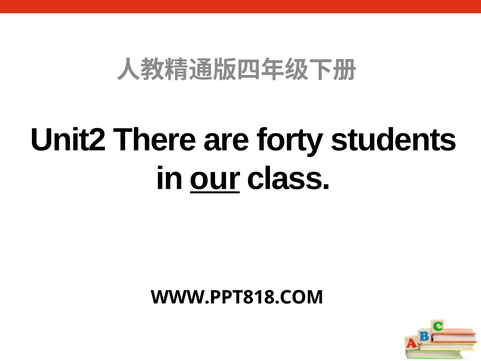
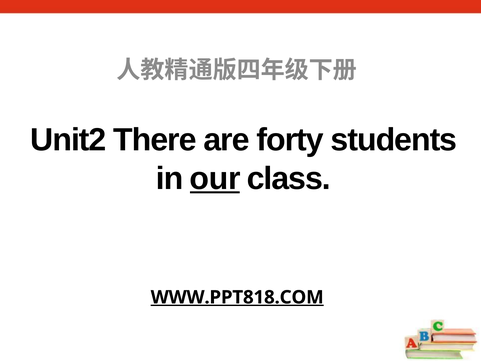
WWW.PPT818.COM underline: none -> present
